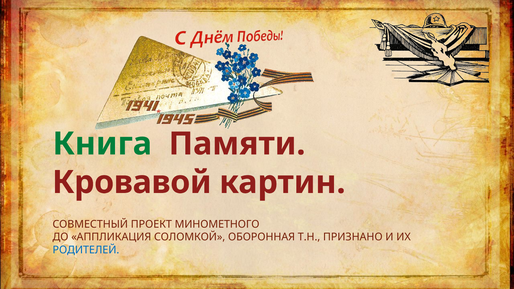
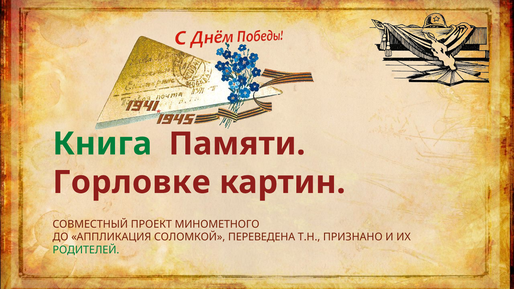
Кровавой: Кровавой -> Горловке
ОБОРОННАЯ: ОБОРОННАЯ -> ПЕРЕВЕДЕНА
РОДИТЕЛЕЙ colour: blue -> green
